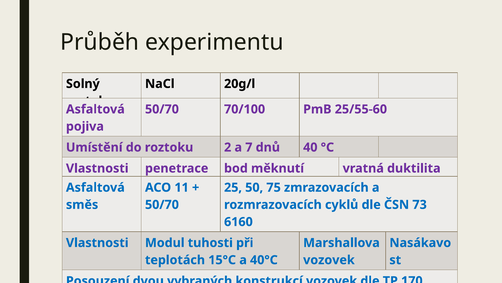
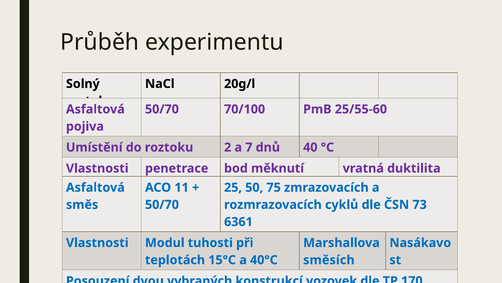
6160: 6160 -> 6361
vozovek at (329, 259): vozovek -> směsích
